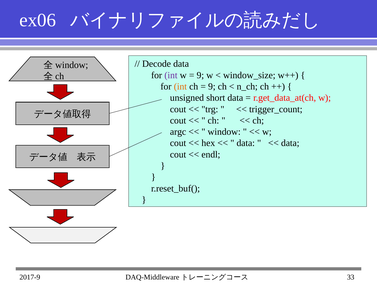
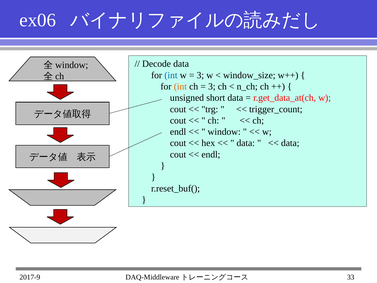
int at (171, 75) colour: purple -> blue
9 at (200, 75): 9 -> 3
9 at (212, 86): 9 -> 3
argc at (178, 132): argc -> endl
